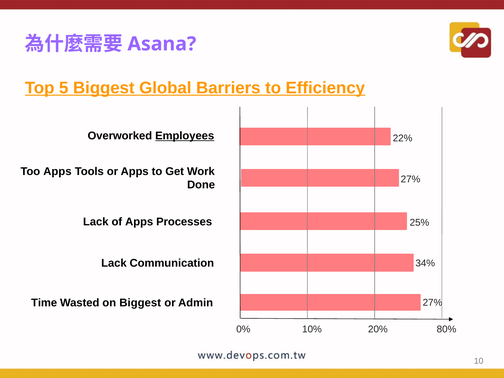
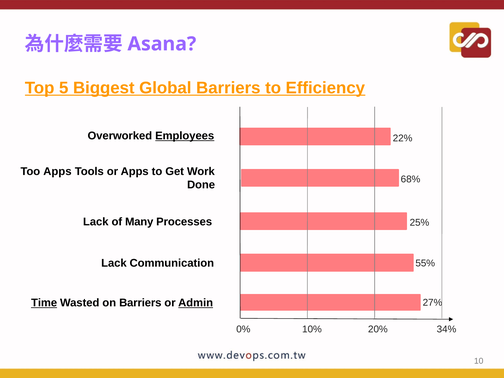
27% at (411, 179): 27% -> 68%
of Apps: Apps -> Many
34%: 34% -> 55%
Time underline: none -> present
on Biggest: Biggest -> Barriers
Admin underline: none -> present
80%: 80% -> 34%
